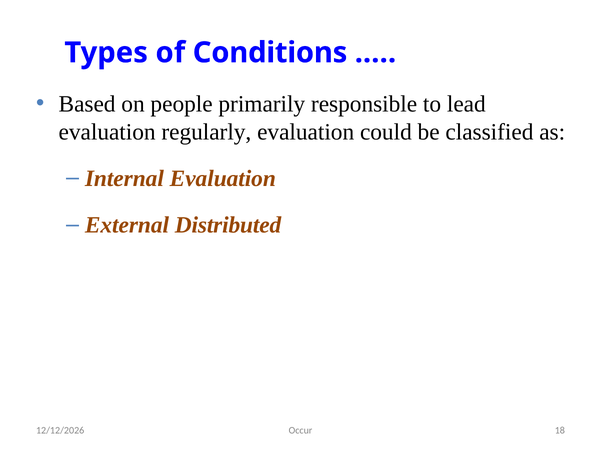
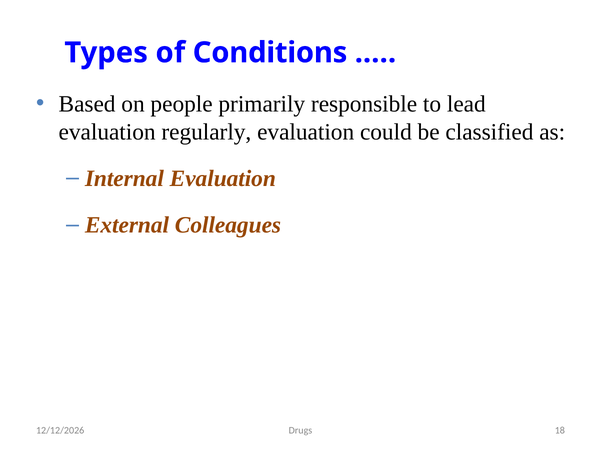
Distributed: Distributed -> Colleagues
Occur: Occur -> Drugs
